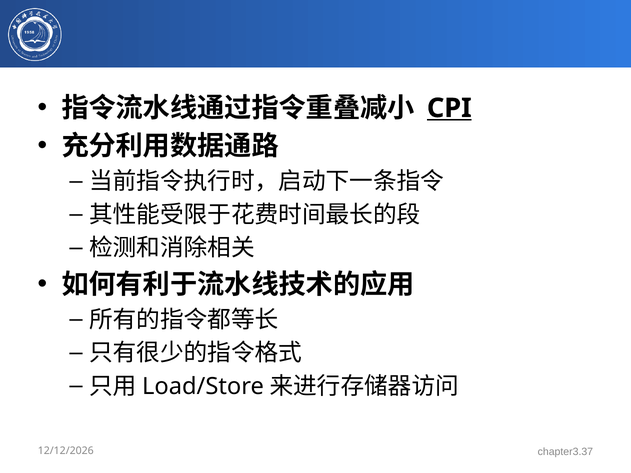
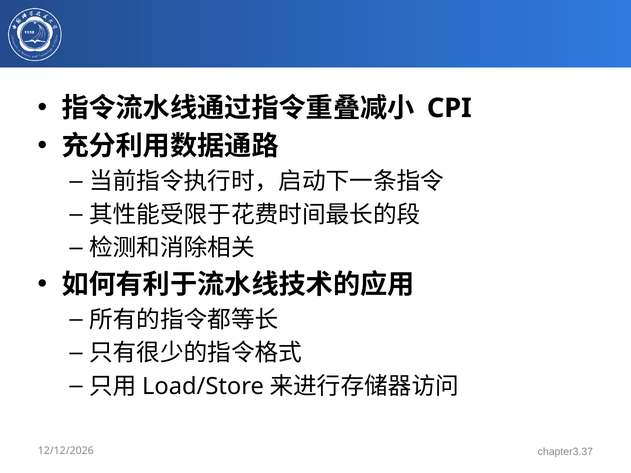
CPI underline: present -> none
